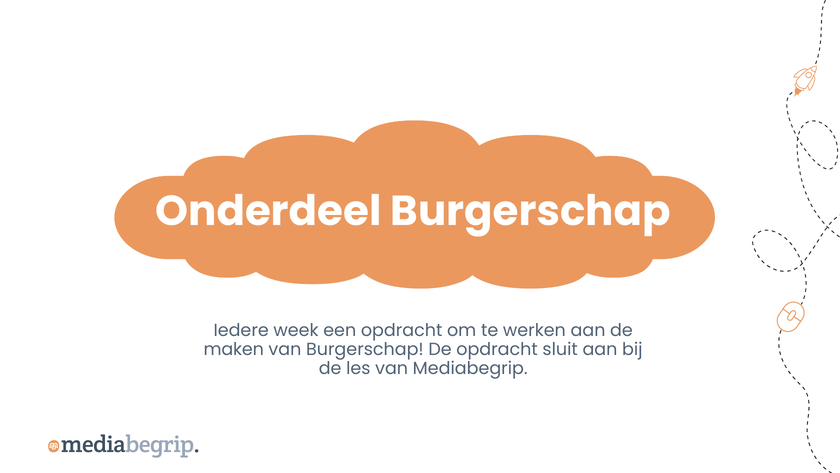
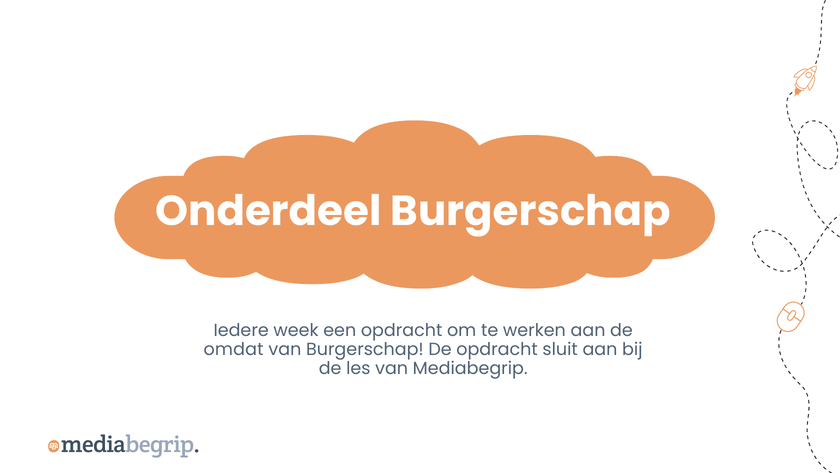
maken: maken -> omdat
